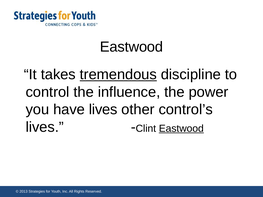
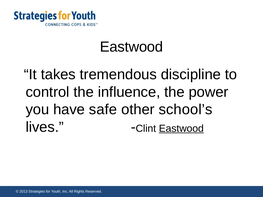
tremendous underline: present -> none
have lives: lives -> safe
control’s: control’s -> school’s
